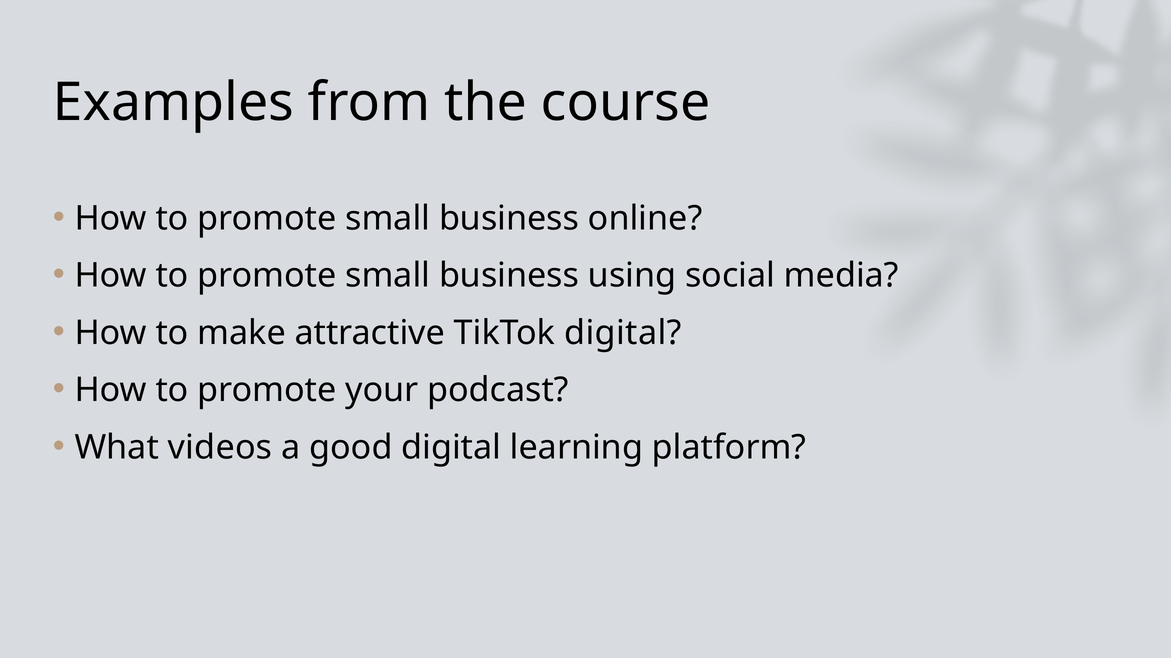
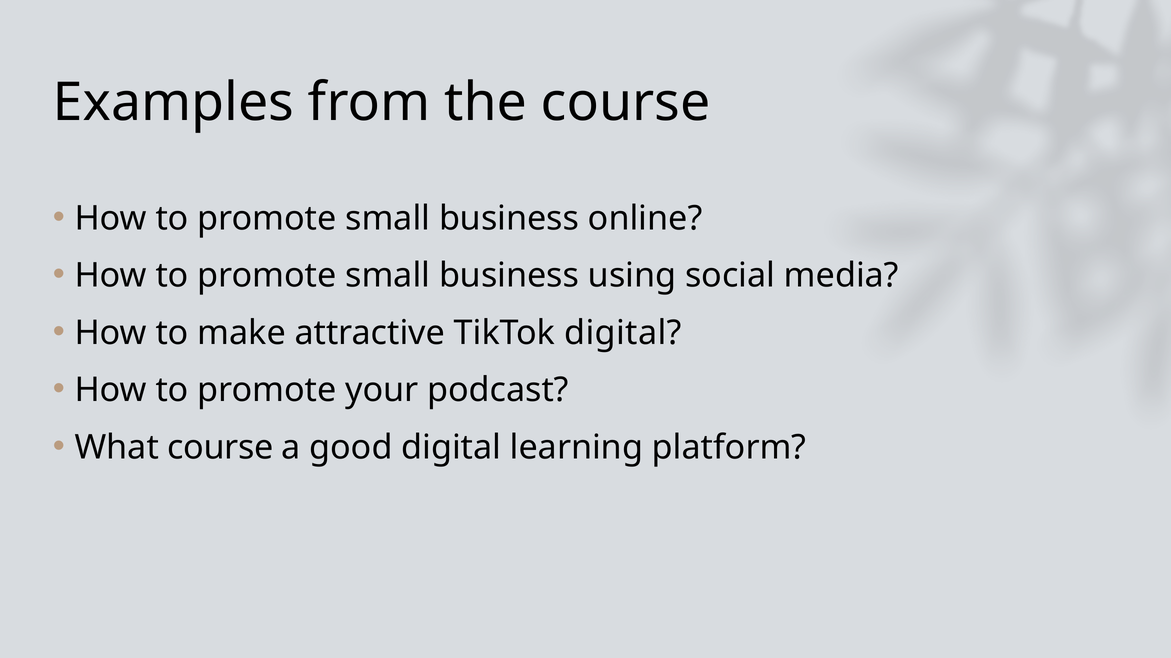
What videos: videos -> course
